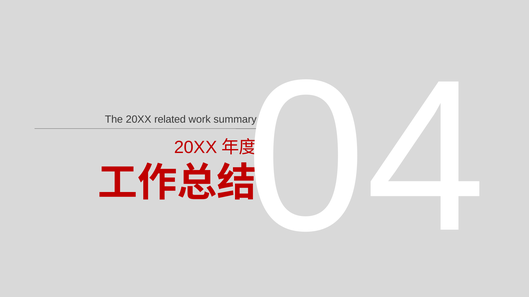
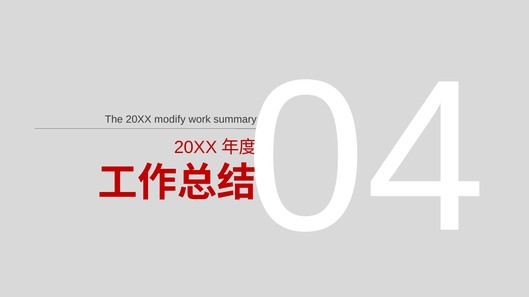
related: related -> modify
